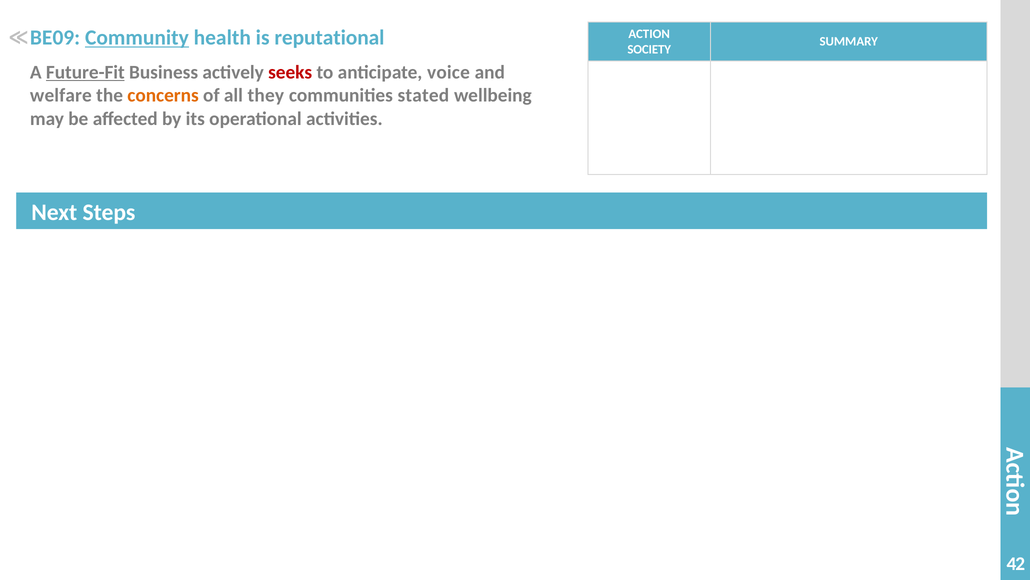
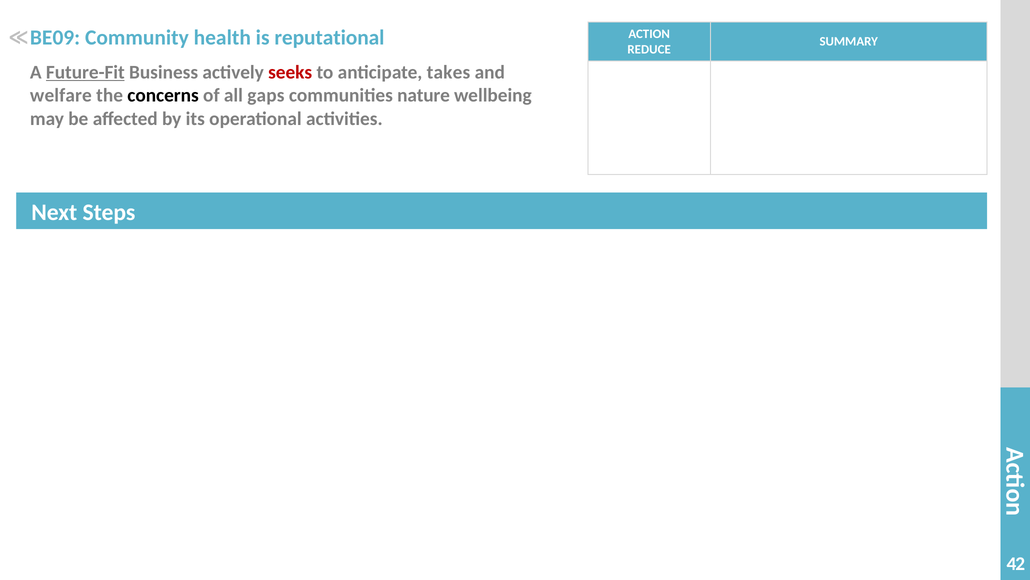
Community underline: present -> none
SOCIETY: SOCIETY -> REDUCE
voice: voice -> takes
concerns colour: orange -> black
they: they -> gaps
stated: stated -> nature
